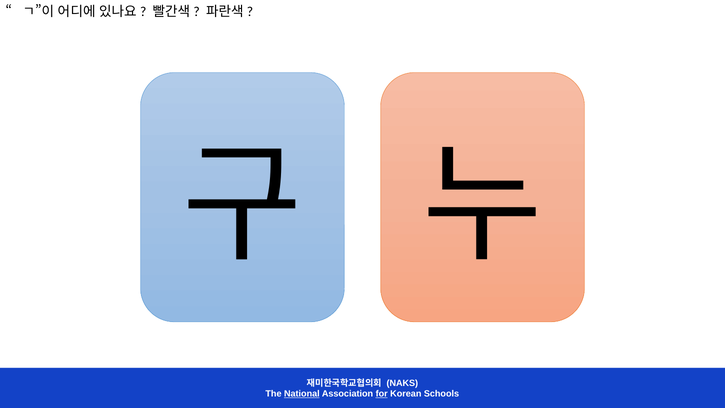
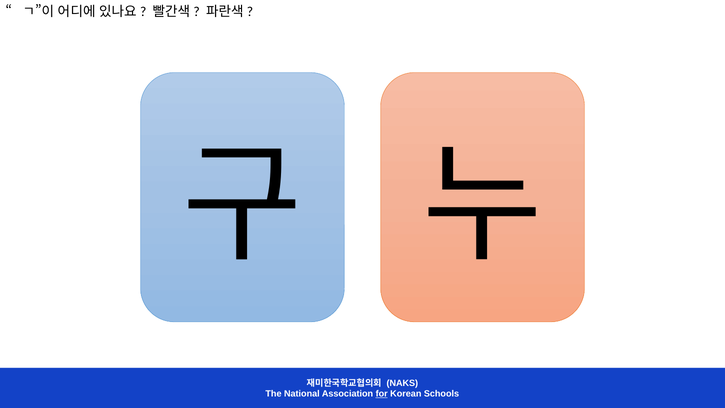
National underline: present -> none
